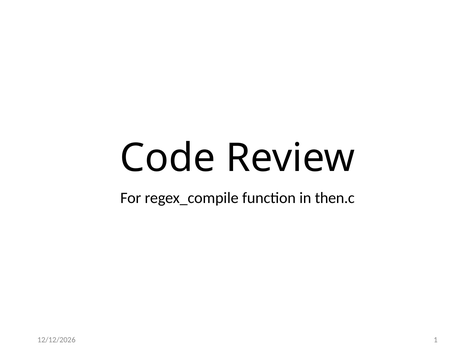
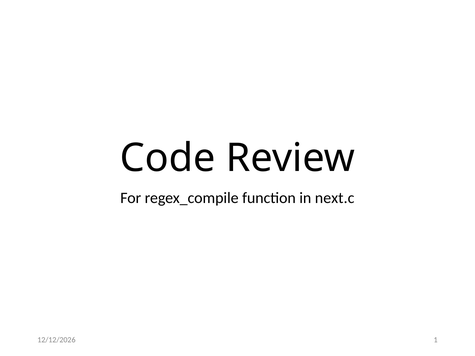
then.c: then.c -> next.c
